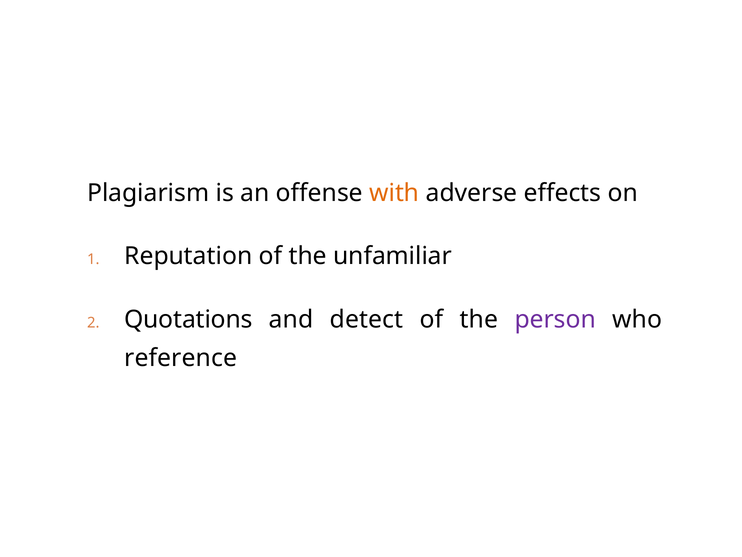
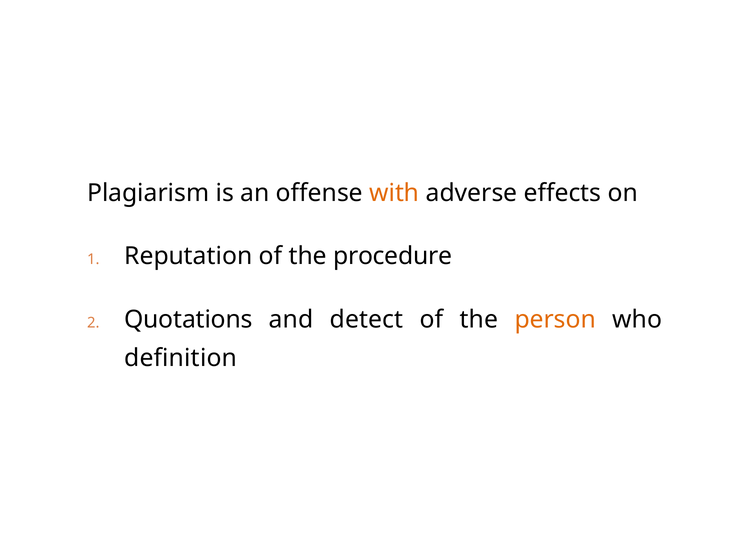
unfamiliar: unfamiliar -> procedure
person colour: purple -> orange
reference: reference -> definition
